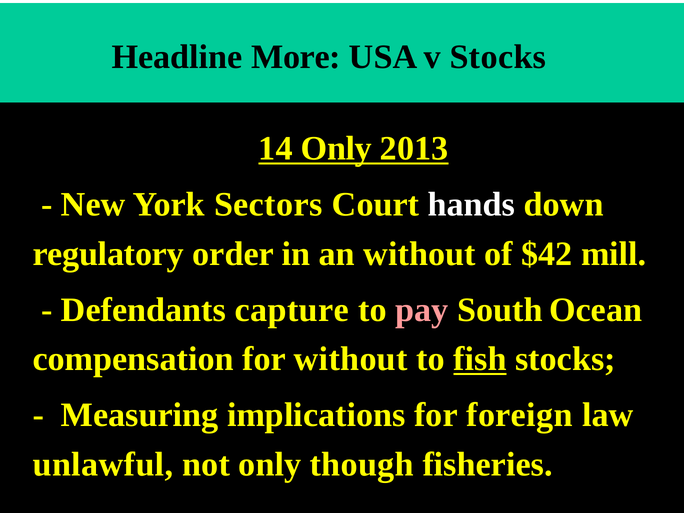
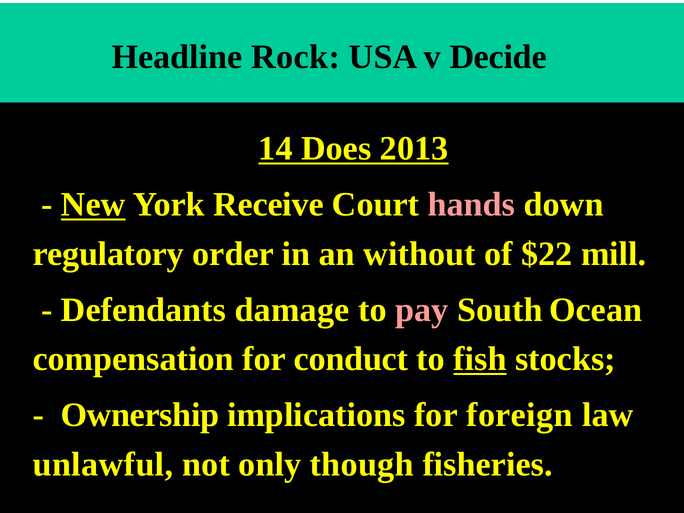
More: More -> Rock
v Stocks: Stocks -> Decide
14 Only: Only -> Does
New underline: none -> present
Sectors: Sectors -> Receive
hands colour: white -> pink
$42: $42 -> $22
capture: capture -> damage
for without: without -> conduct
Measuring: Measuring -> Ownership
